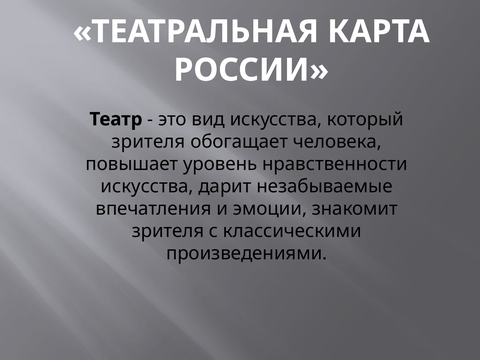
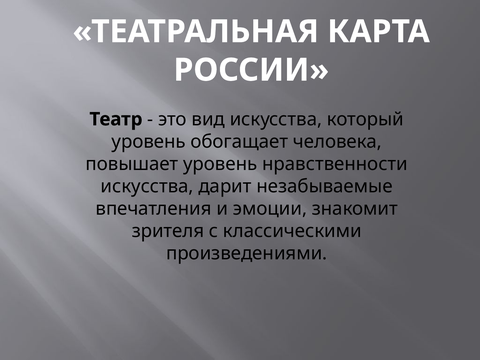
зрителя at (149, 142): зрителя -> уровень
